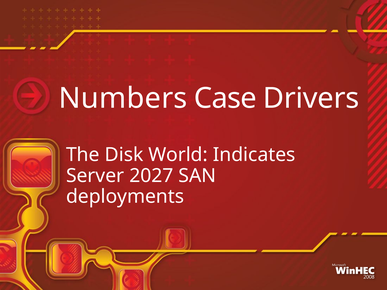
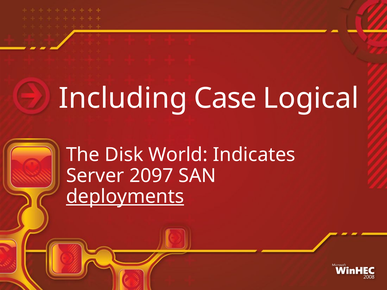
Numbers: Numbers -> Including
Drivers: Drivers -> Logical
2027: 2027 -> 2097
deployments underline: none -> present
